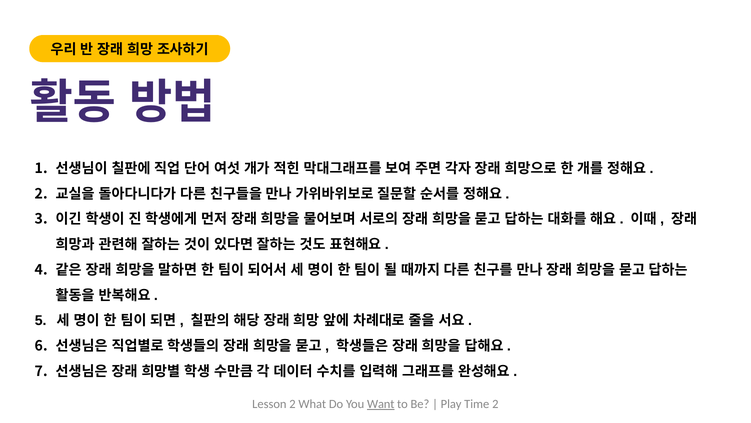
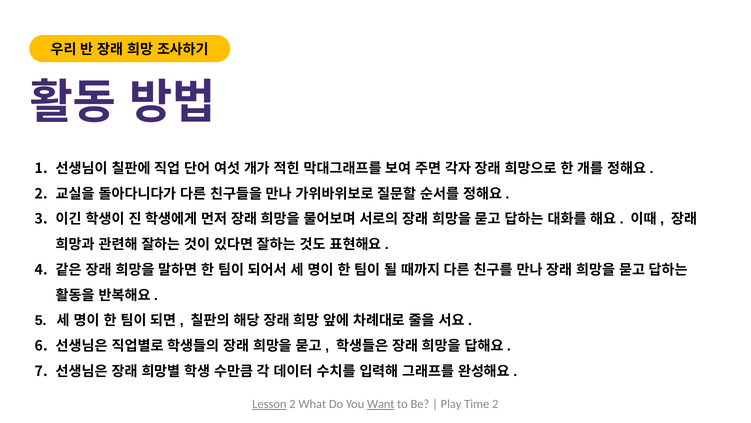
Lesson underline: none -> present
